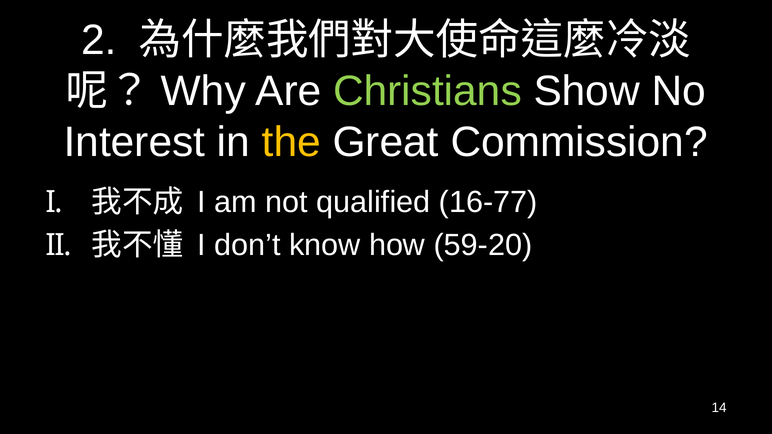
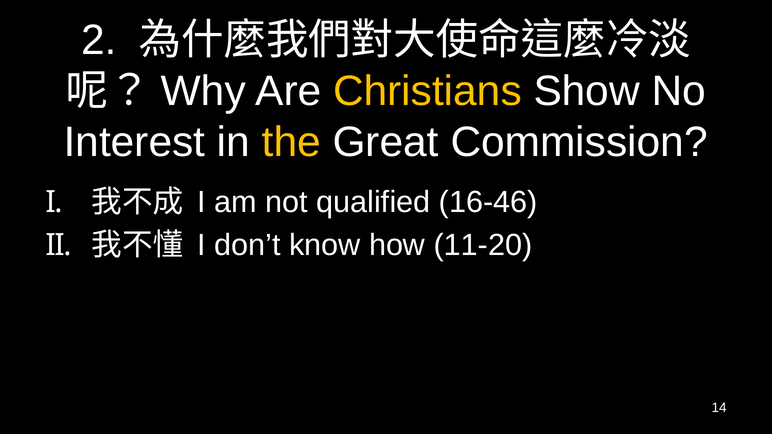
Christians colour: light green -> yellow
16-77: 16-77 -> 16-46
59-20: 59-20 -> 11-20
